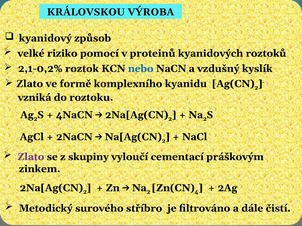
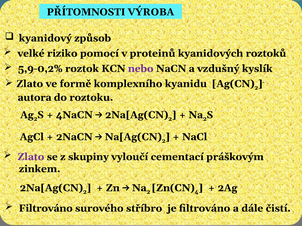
KRÁLOVSKOU: KRÁLOVSKOU -> PŘÍTOMNOSTI
2,1-0,2%: 2,1-0,2% -> 5,9-0,2%
nebo colour: blue -> purple
vzniká: vzniká -> autora
Metodický at (46, 209): Metodický -> Filtrováno
